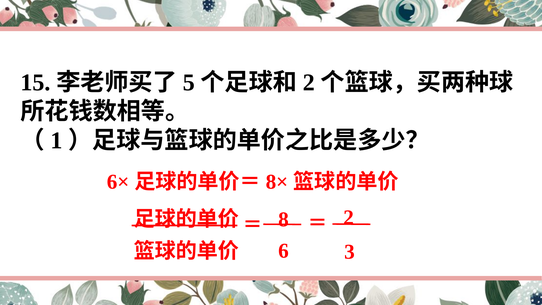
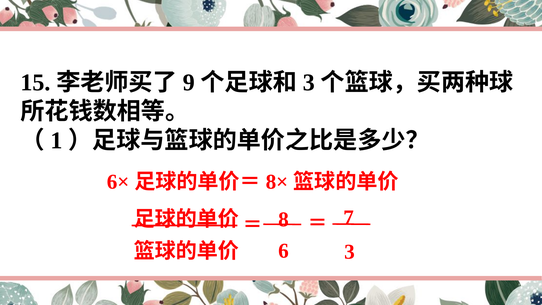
5: 5 -> 9
2 at (309, 83): 2 -> 3
2 at (349, 218): 2 -> 7
